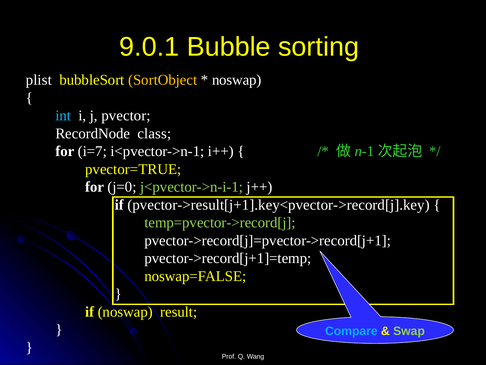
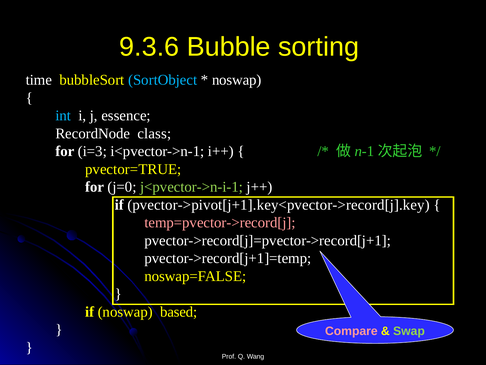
9.0.1: 9.0.1 -> 9.3.6
plist: plist -> time
SortObject colour: yellow -> light blue
pvector: pvector -> essence
i=7: i=7 -> i=3
pvector->result[j+1].key<pvector->record[j].key: pvector->result[j+1].key<pvector->record[j].key -> pvector->pivot[j+1].key<pvector->record[j].key
temp=pvector->record[j colour: light green -> pink
result: result -> based
Compare colour: light blue -> pink
